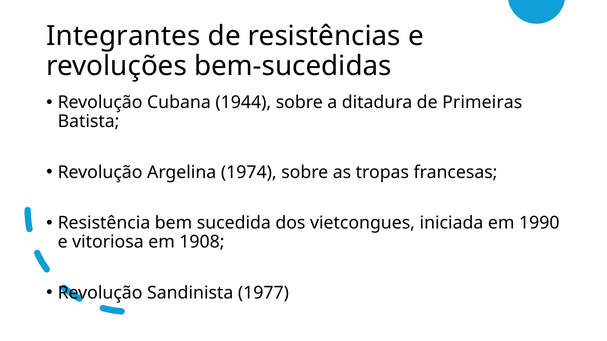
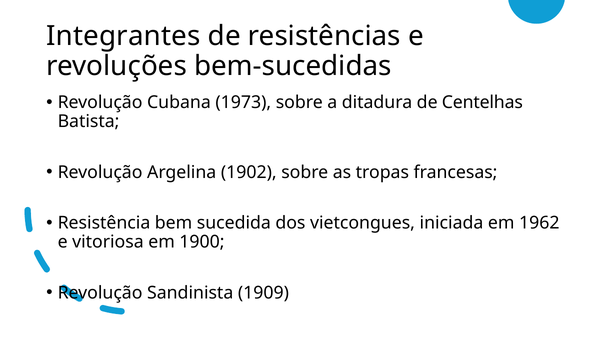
1944: 1944 -> 1973
Primeiras: Primeiras -> Centelhas
1974: 1974 -> 1902
1990: 1990 -> 1962
1908: 1908 -> 1900
1977: 1977 -> 1909
